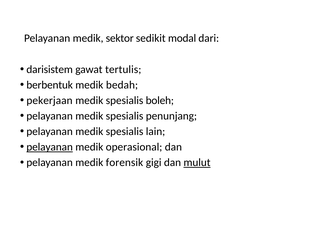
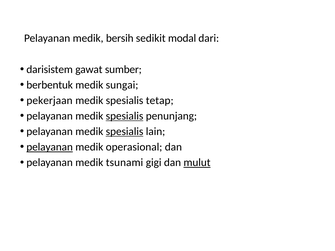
sektor: sektor -> bersih
tertulis: tertulis -> sumber
bedah: bedah -> sungai
boleh: boleh -> tetap
spesialis at (125, 116) underline: none -> present
spesialis at (125, 132) underline: none -> present
forensik: forensik -> tsunami
